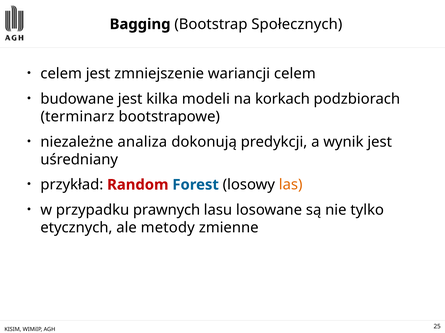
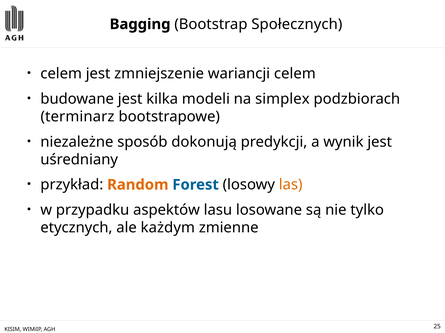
korkach: korkach -> simplex
analiza: analiza -> sposób
Random colour: red -> orange
prawnych: prawnych -> aspektów
metody: metody -> każdym
